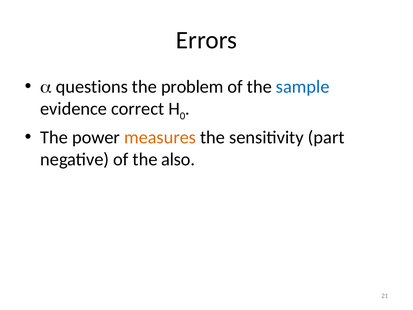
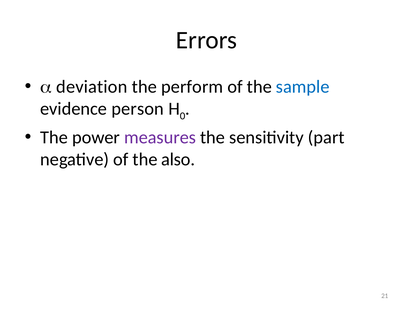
questions: questions -> deviation
problem: problem -> perform
correct: correct -> person
measures colour: orange -> purple
